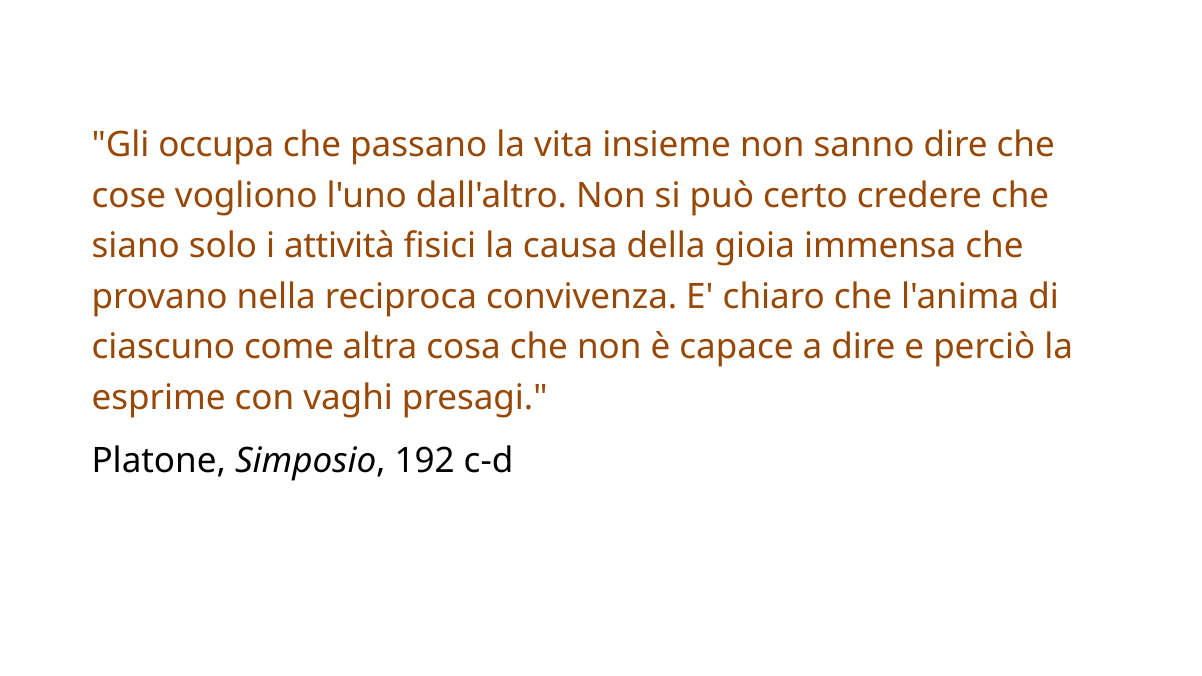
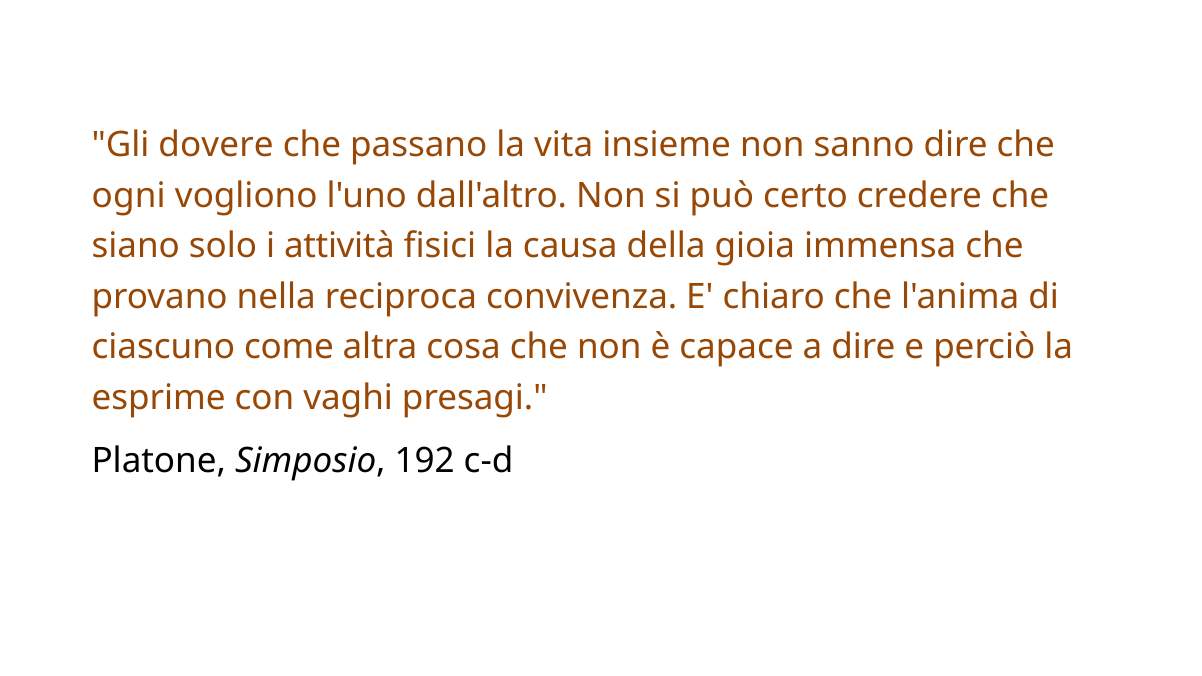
occupa: occupa -> dovere
cose: cose -> ogni
